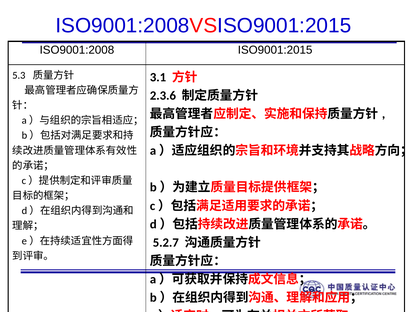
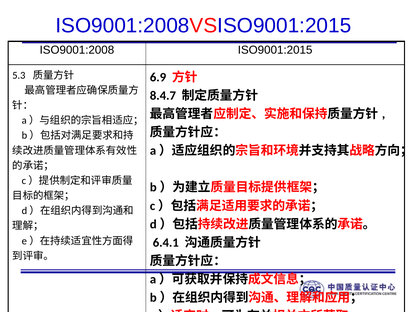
3.1: 3.1 -> 6.9
2.3.6: 2.3.6 -> 8.4.7
5.2.7: 5.2.7 -> 6.4.1
